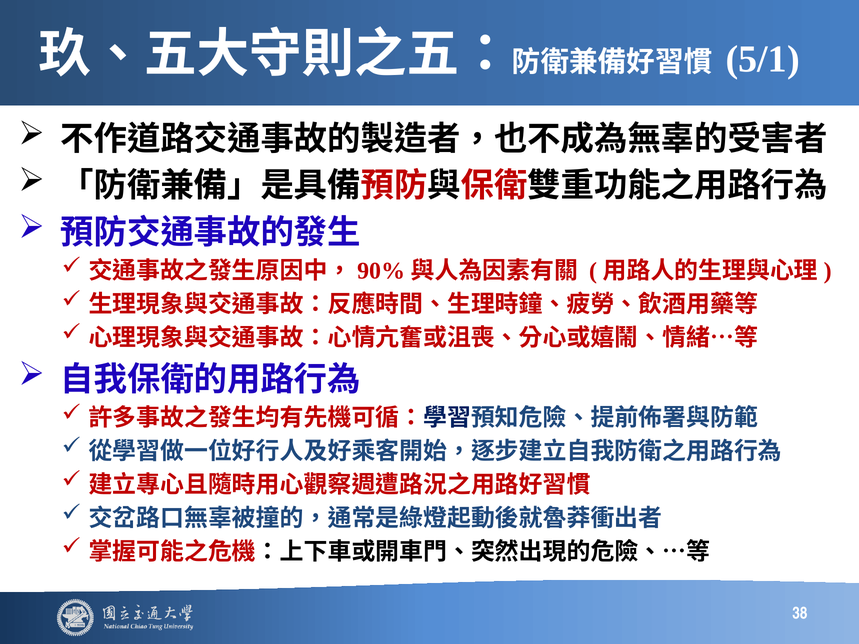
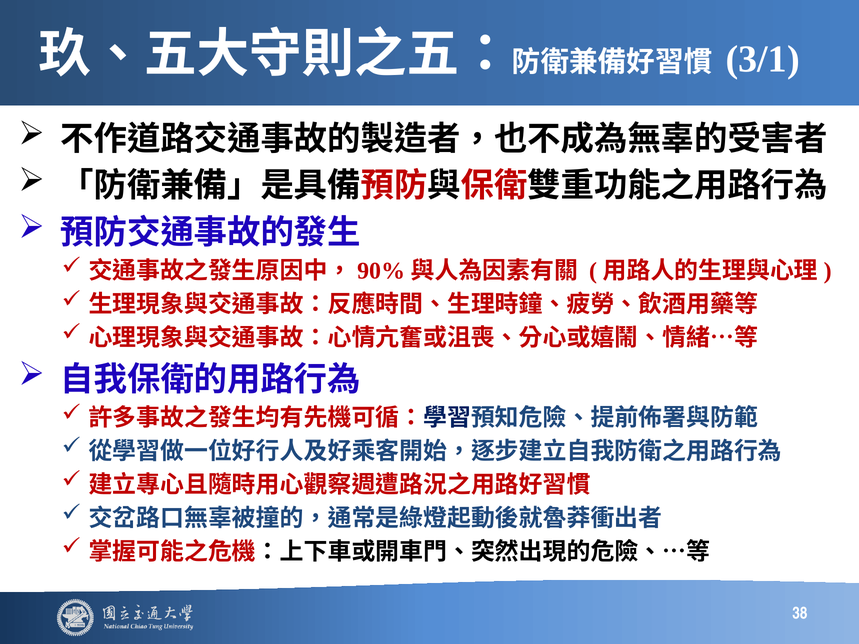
5/1: 5/1 -> 3/1
